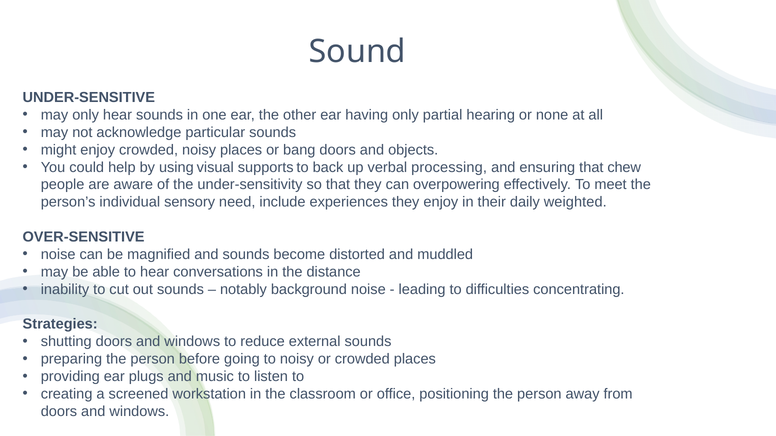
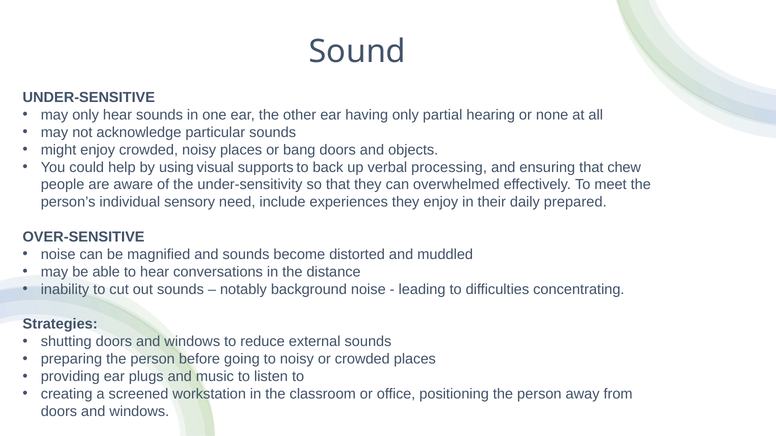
overpowering: overpowering -> overwhelmed
weighted: weighted -> prepared
